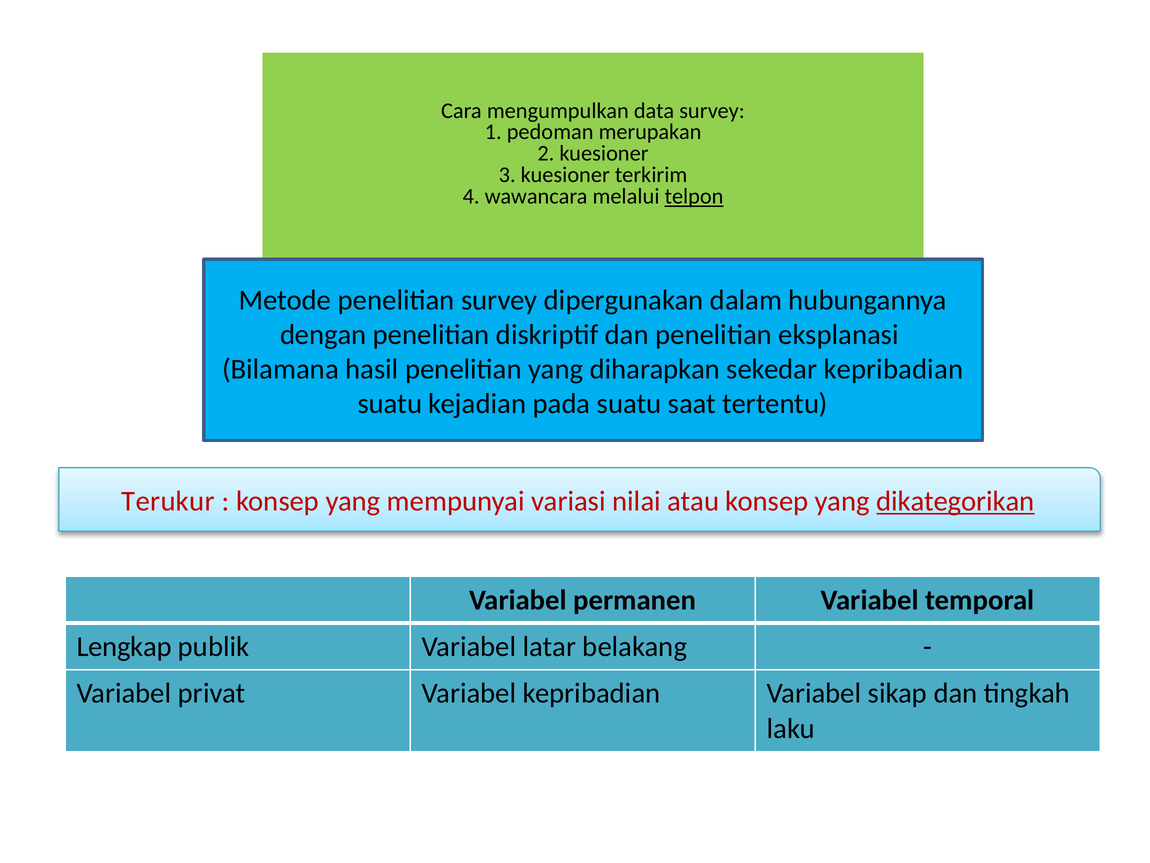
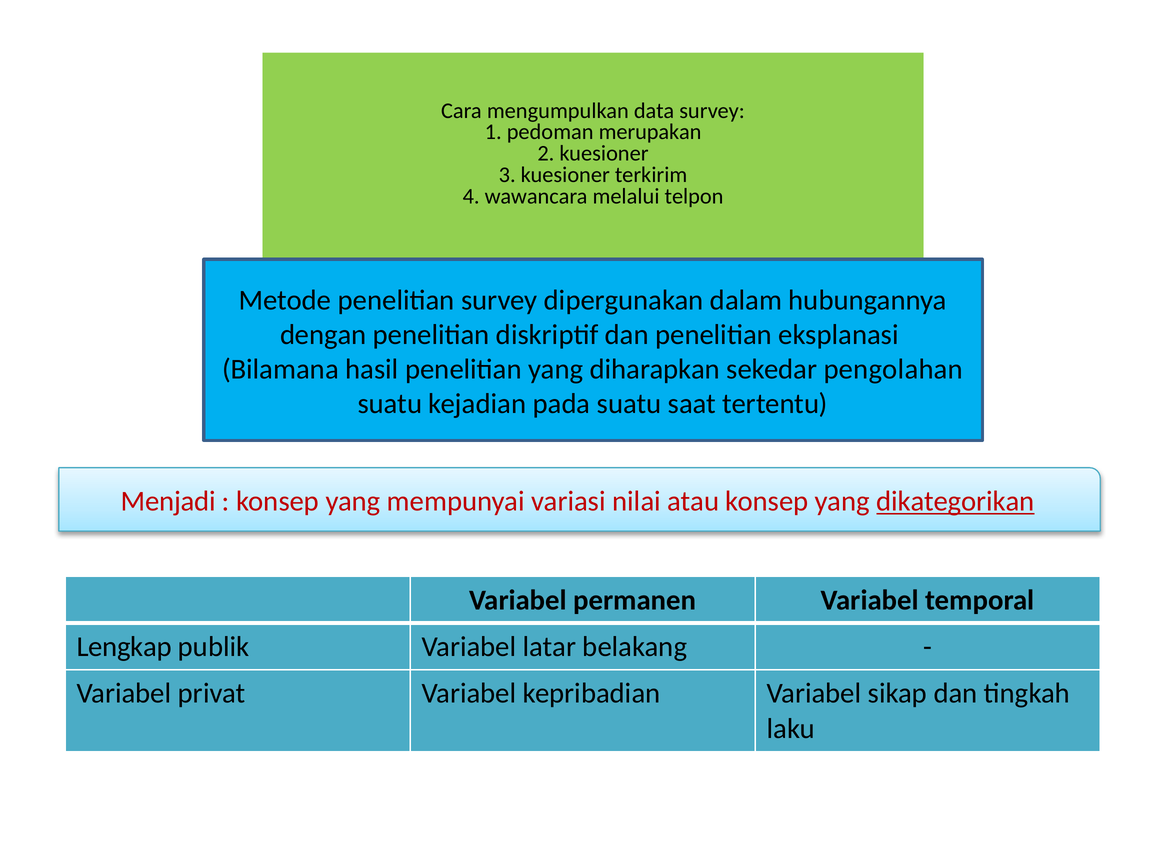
telpon underline: present -> none
sekedar kepribadian: kepribadian -> pengolahan
Terukur: Terukur -> Menjadi
